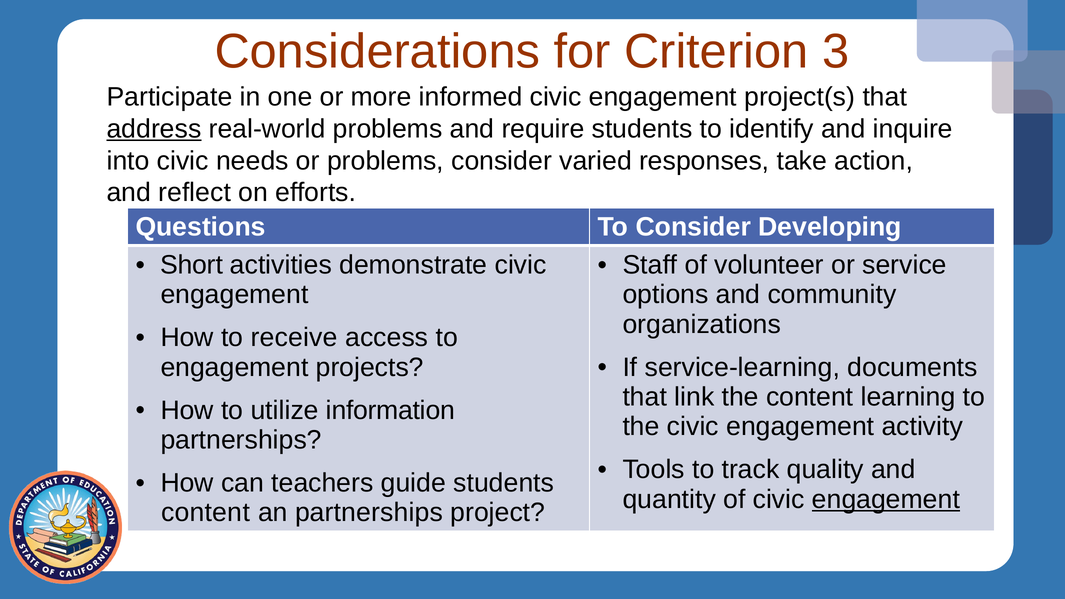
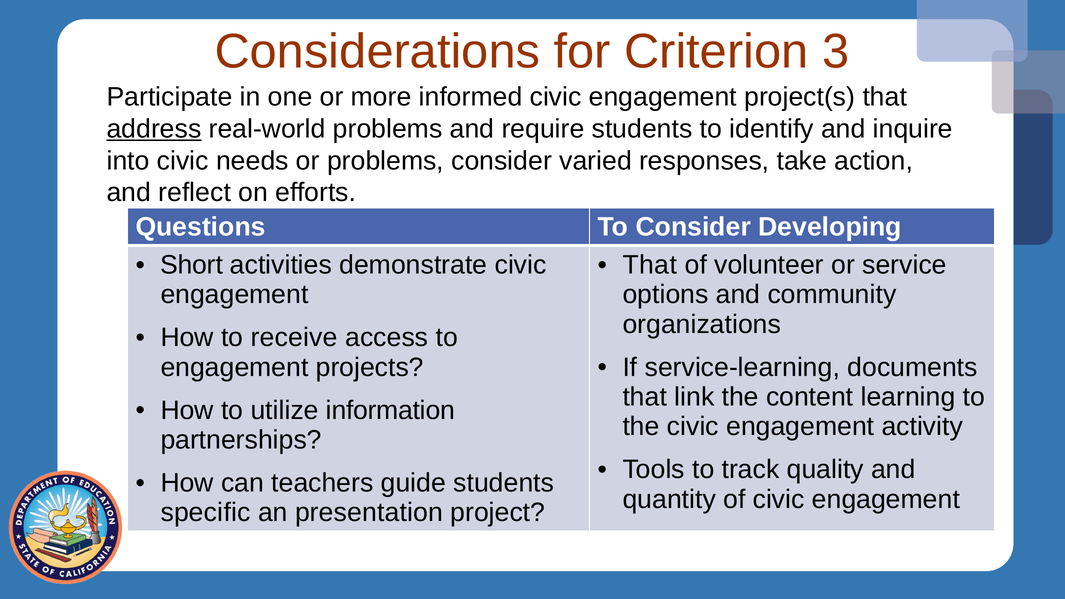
Staff at (650, 265): Staff -> That
engagement at (886, 499) underline: present -> none
content at (205, 513): content -> specific
an partnerships: partnerships -> presentation
